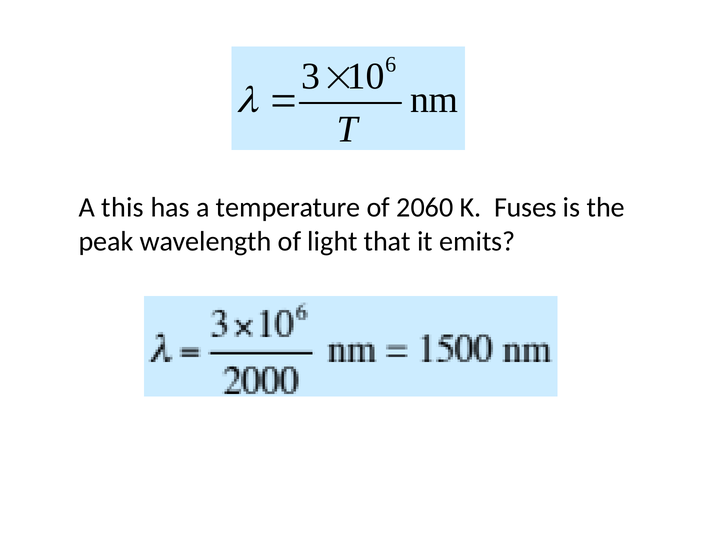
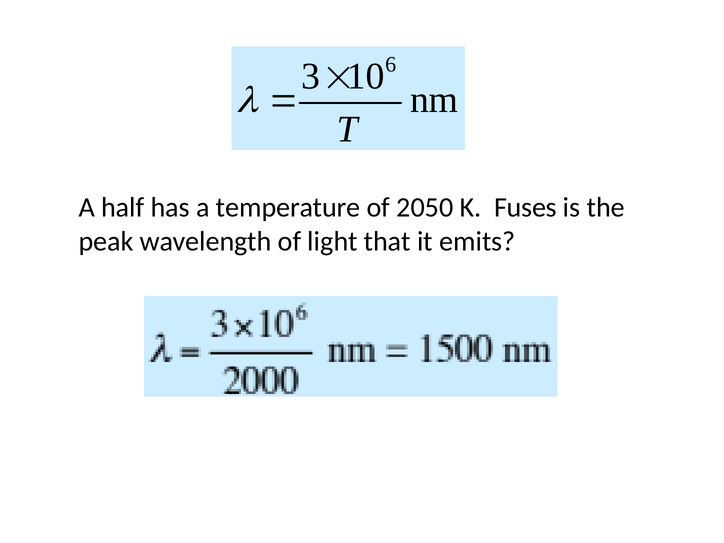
this: this -> half
2060: 2060 -> 2050
